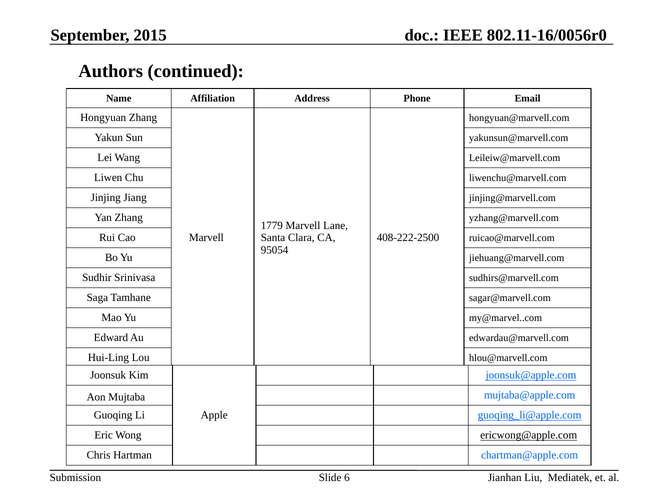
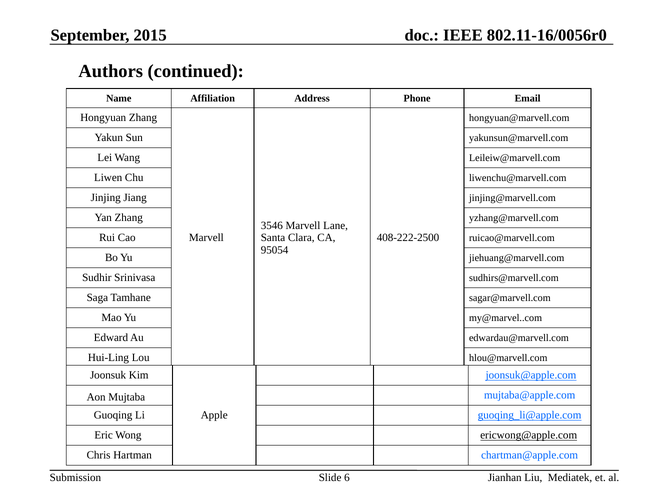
1779: 1779 -> 3546
